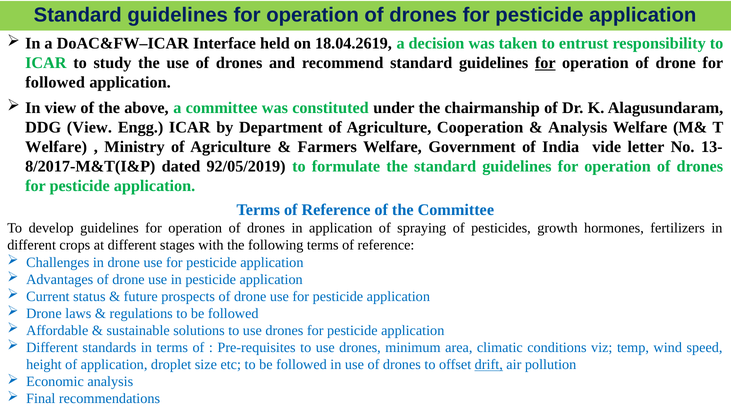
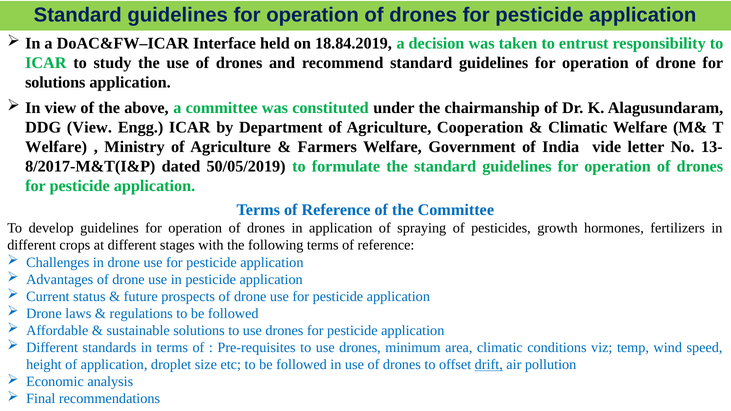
18.04.2619: 18.04.2619 -> 18.84.2019
for at (545, 63) underline: present -> none
followed at (55, 82): followed -> solutions
Analysis at (578, 127): Analysis -> Climatic
92/05/2019: 92/05/2019 -> 50/05/2019
